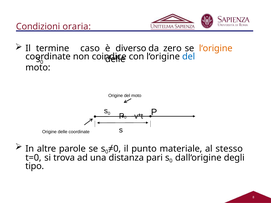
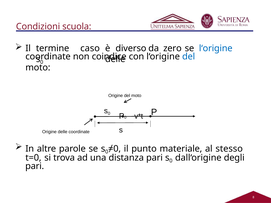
oraria: oraria -> scuola
l‘origine at (216, 48) colour: orange -> blue
tipo at (35, 166): tipo -> pari
